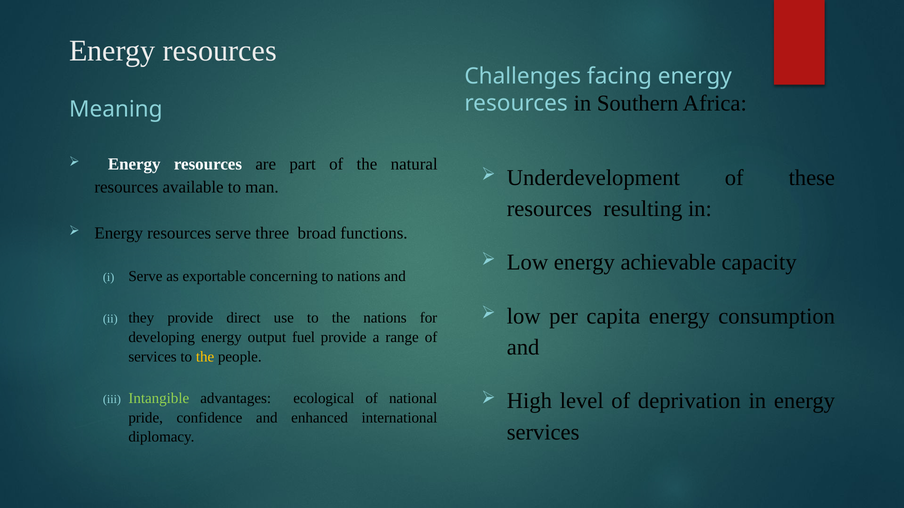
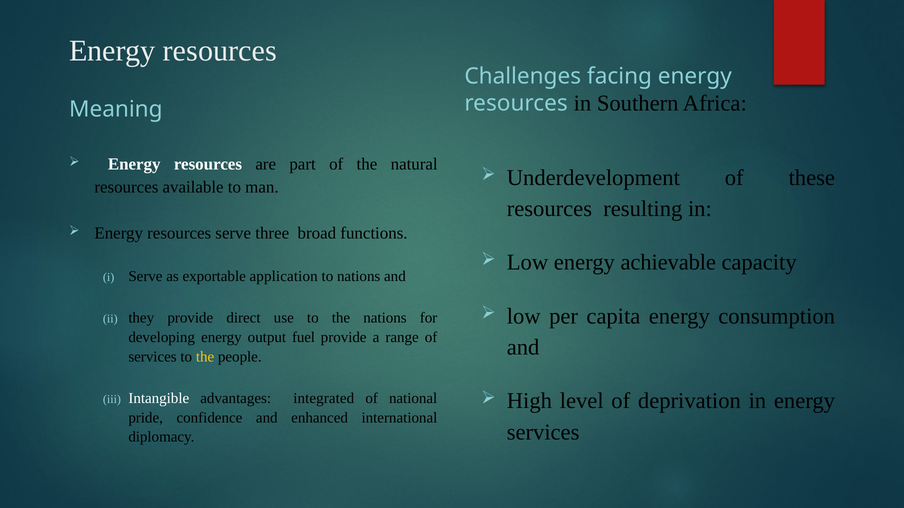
concerning: concerning -> application
Intangible colour: light green -> white
ecological: ecological -> integrated
